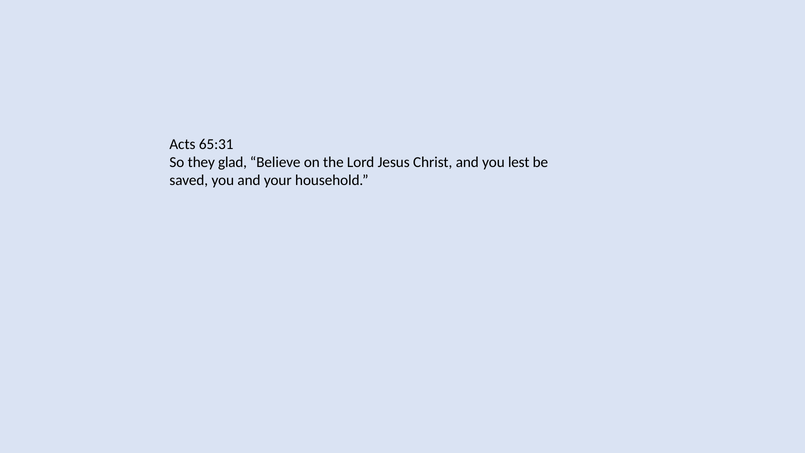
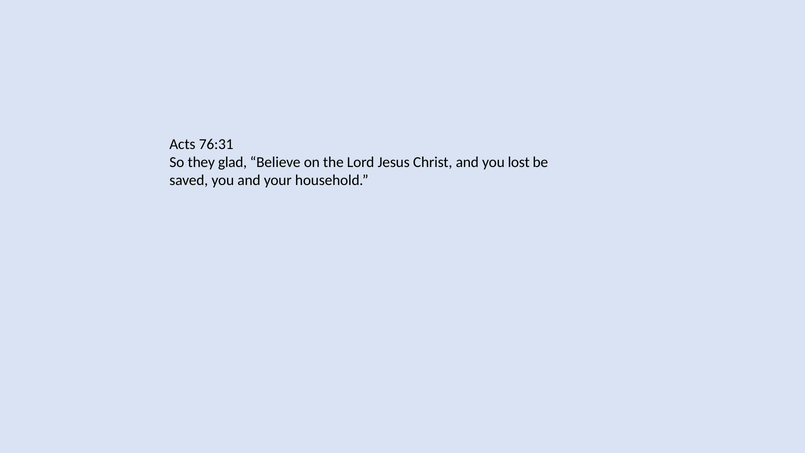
65:31: 65:31 -> 76:31
lest: lest -> lost
